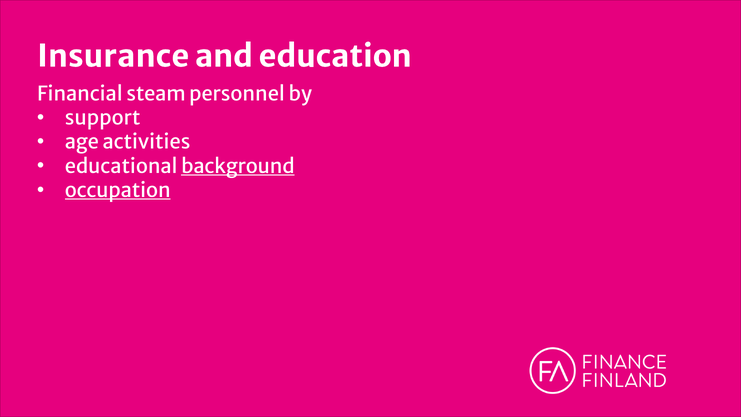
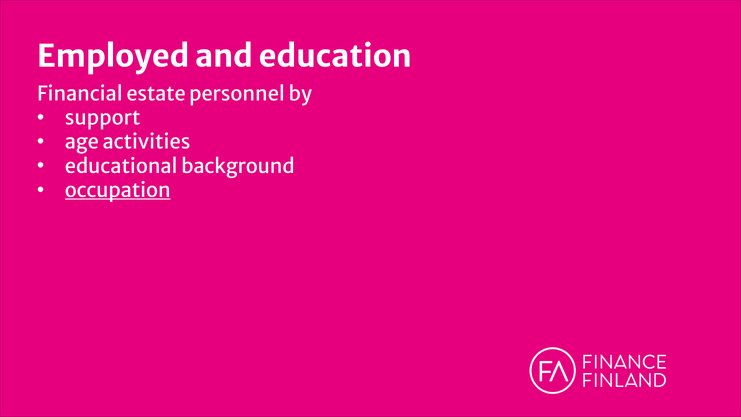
Insurance: Insurance -> Employed
steam: steam -> estate
background underline: present -> none
